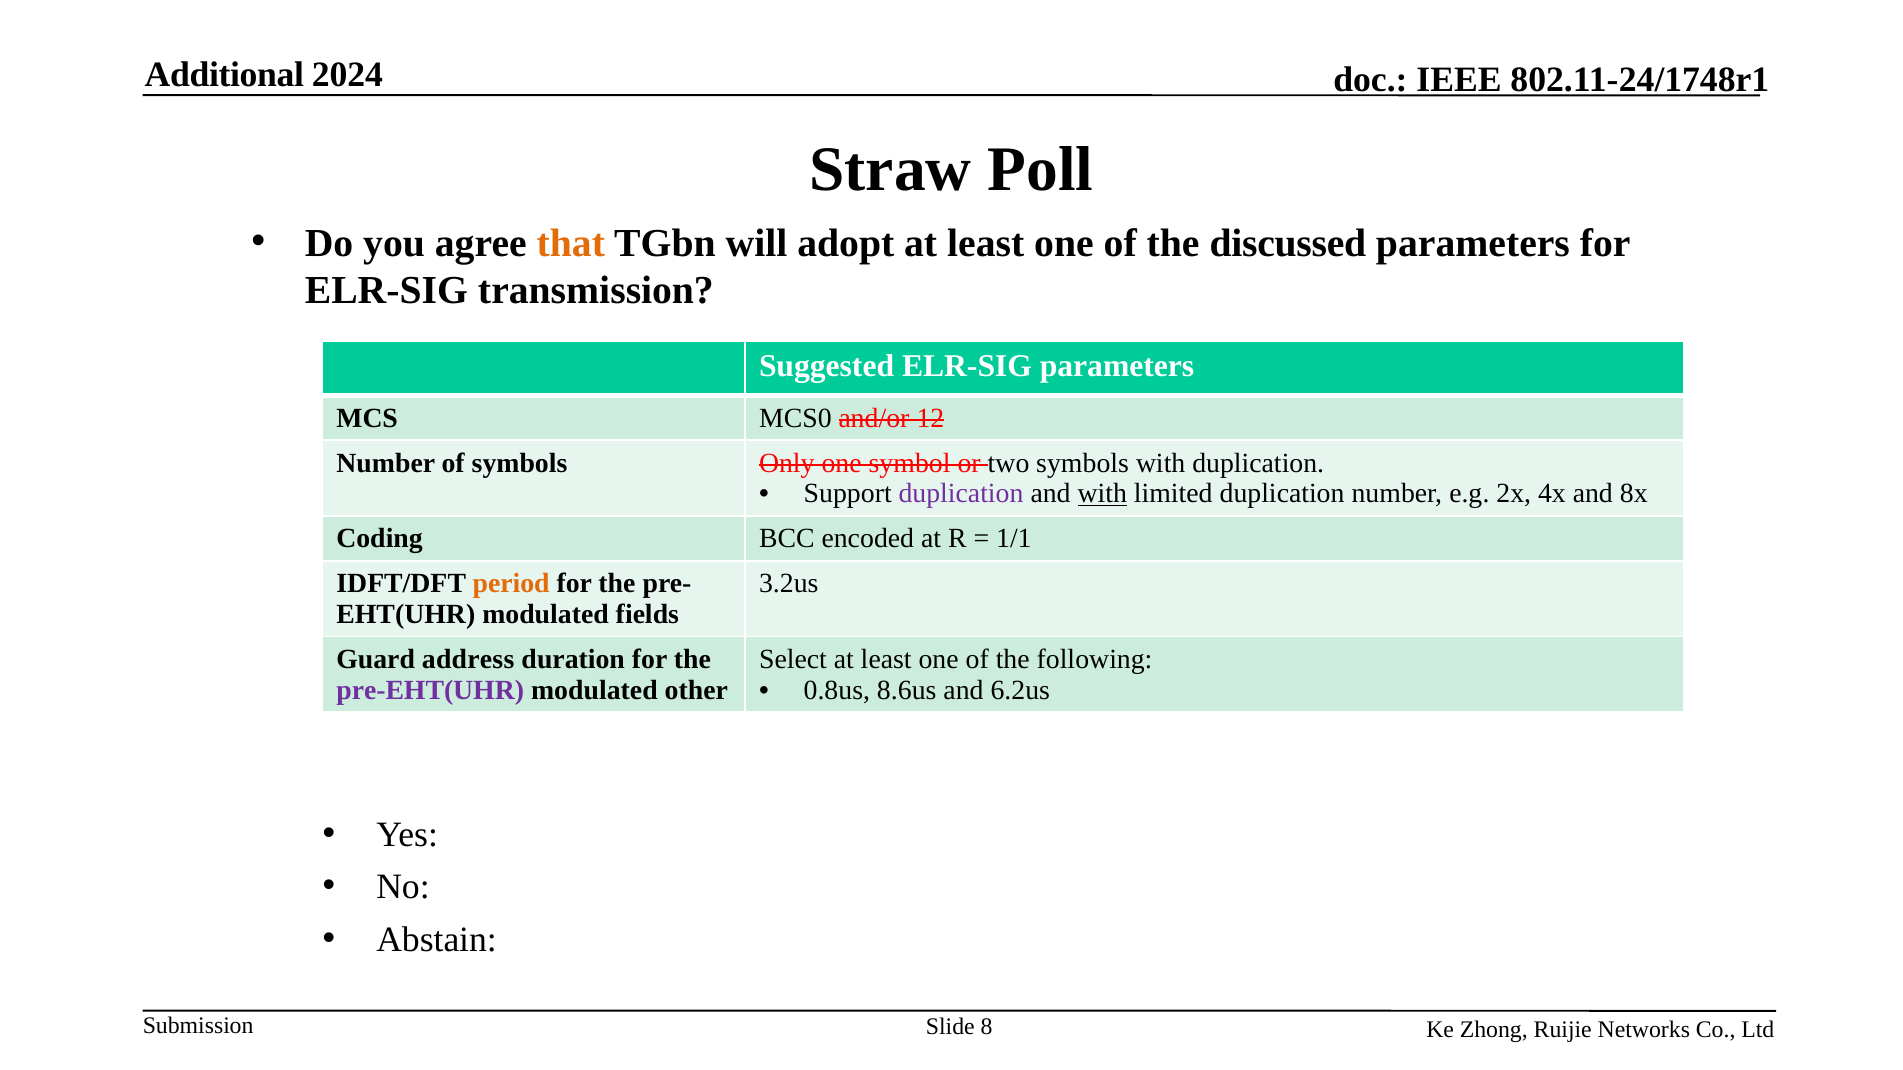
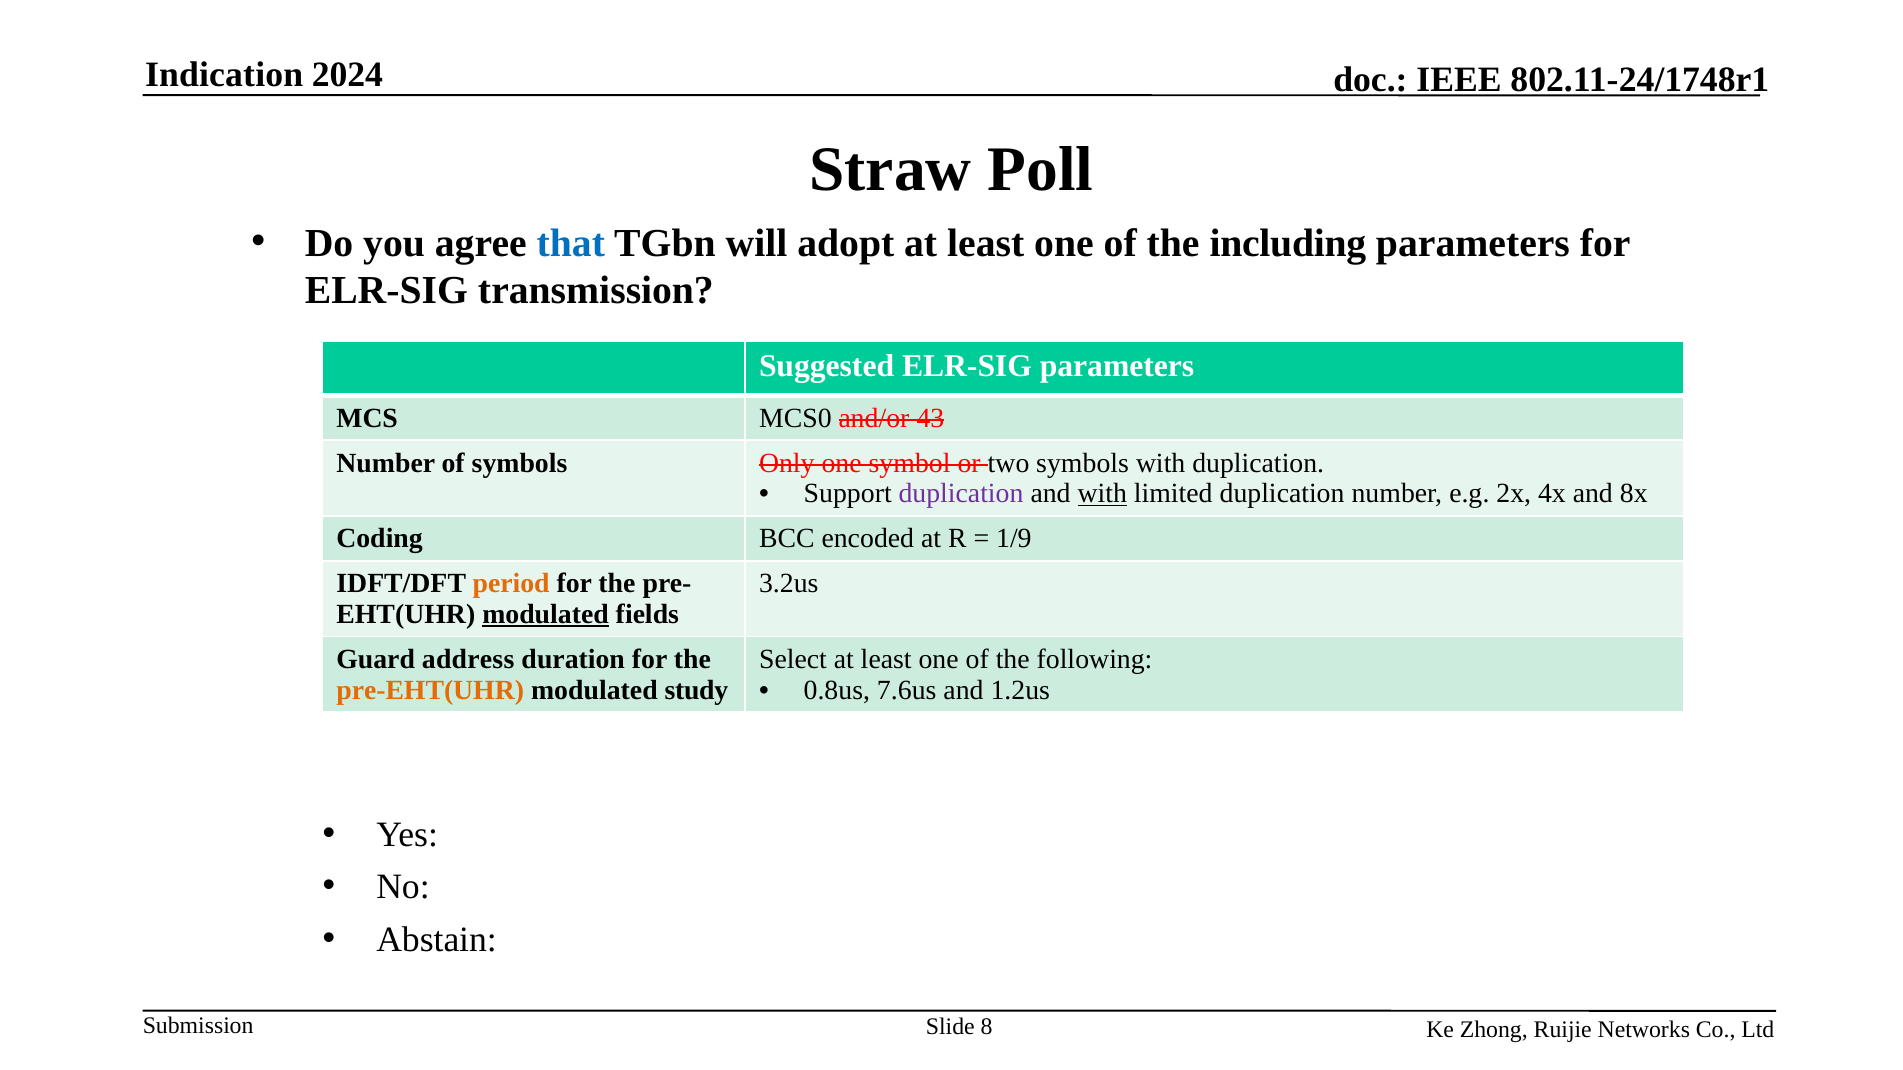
Additional: Additional -> Indication
that colour: orange -> blue
discussed: discussed -> including
12: 12 -> 43
1/1: 1/1 -> 1/9
modulated at (546, 614) underline: none -> present
pre-EHT(UHR colour: purple -> orange
other: other -> study
8.6us: 8.6us -> 7.6us
6.2us: 6.2us -> 1.2us
